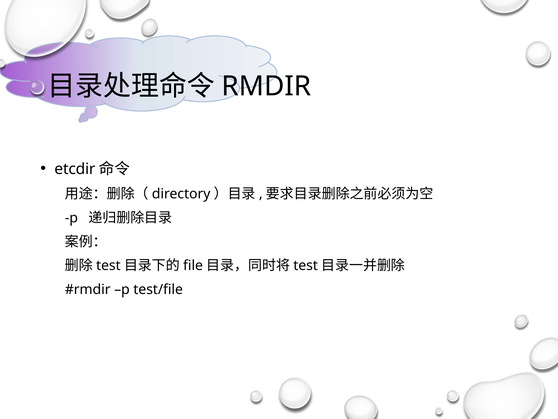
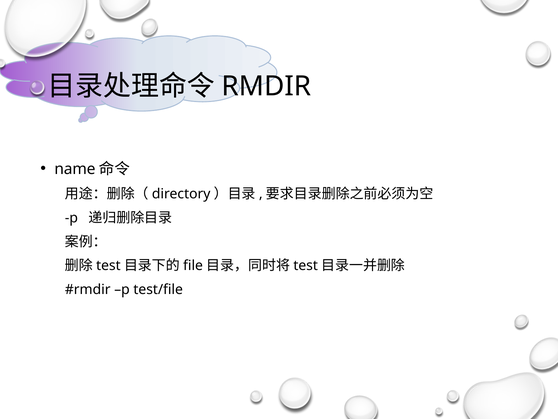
etcdir: etcdir -> name
